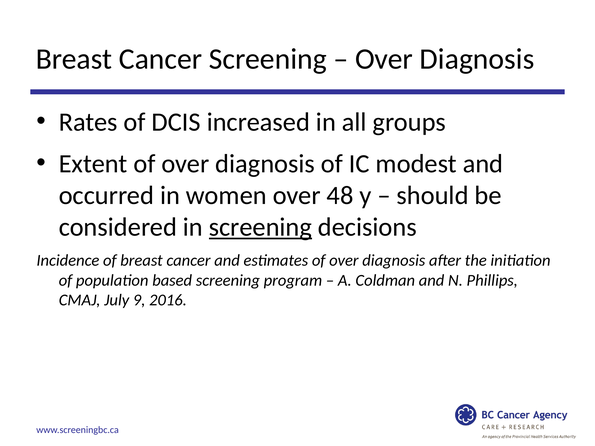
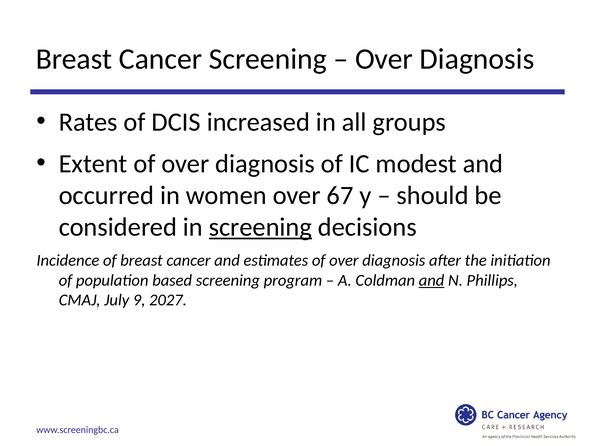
48: 48 -> 67
and at (432, 280) underline: none -> present
2016: 2016 -> 2027
